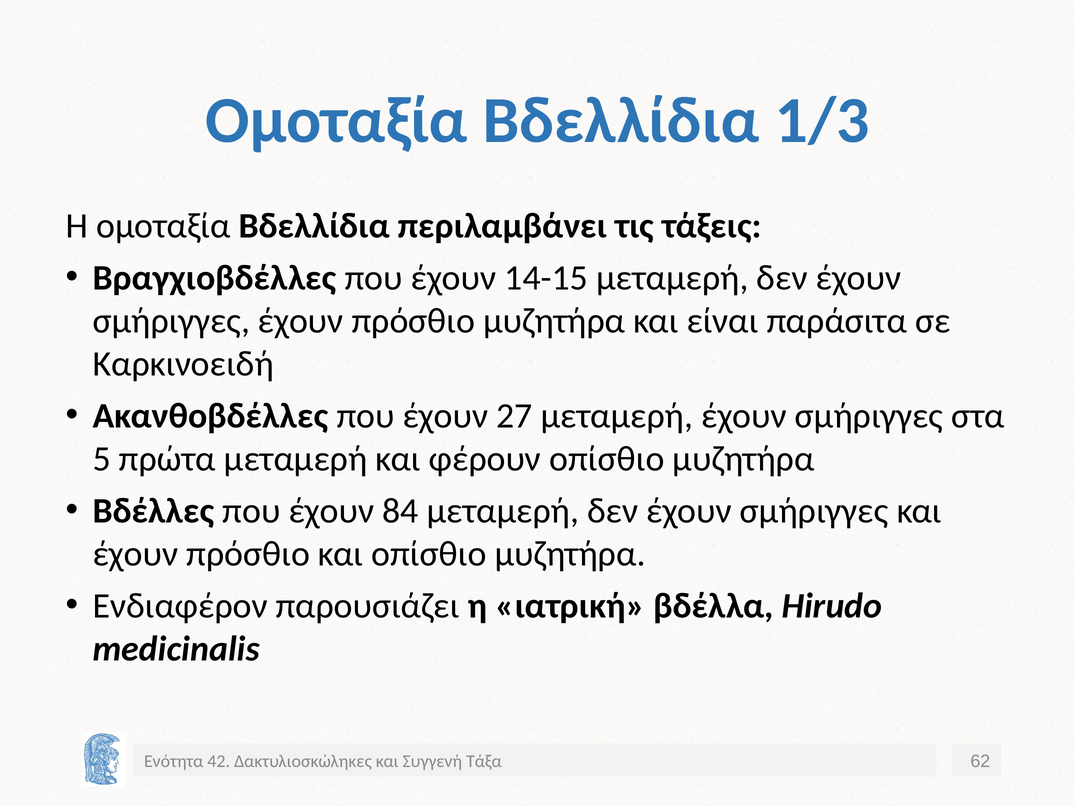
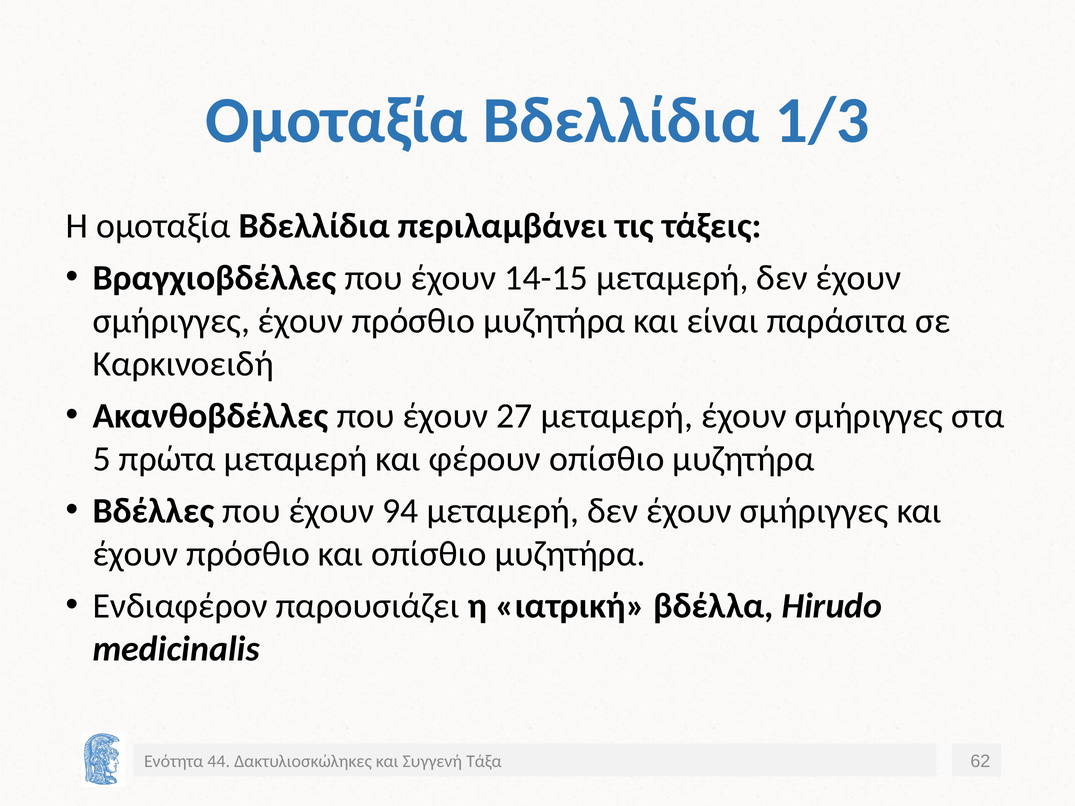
84: 84 -> 94
42: 42 -> 44
